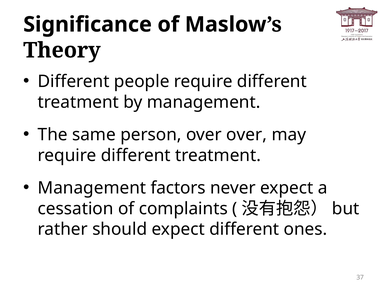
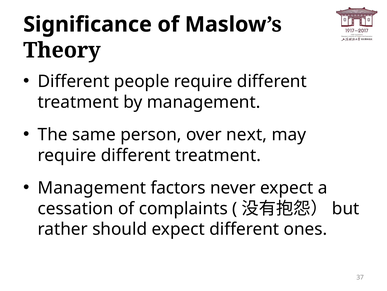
over over: over -> next
